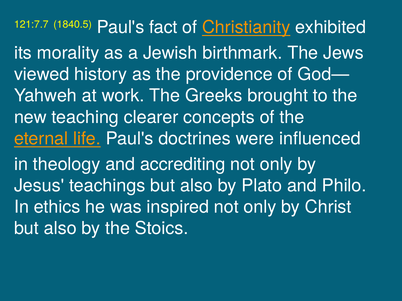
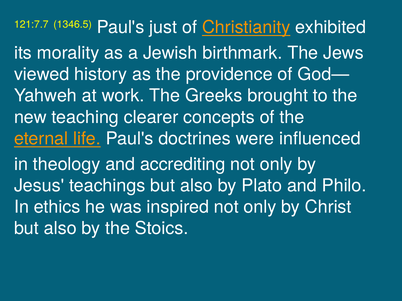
1840.5: 1840.5 -> 1346.5
fact: fact -> just
